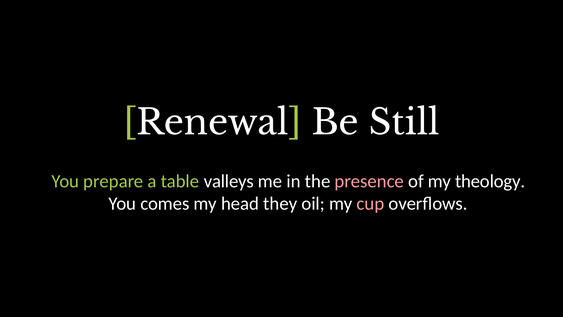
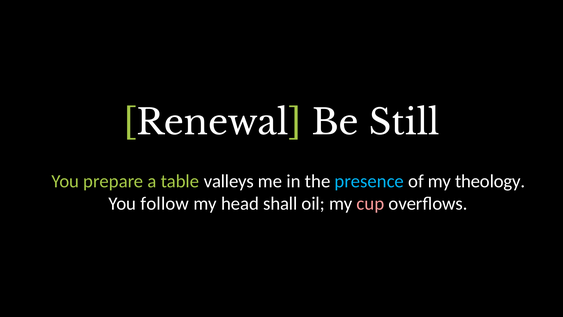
presence colour: pink -> light blue
comes: comes -> follow
they: they -> shall
